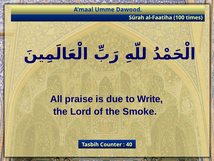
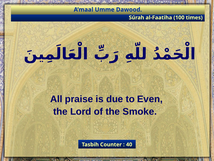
Write: Write -> Even
